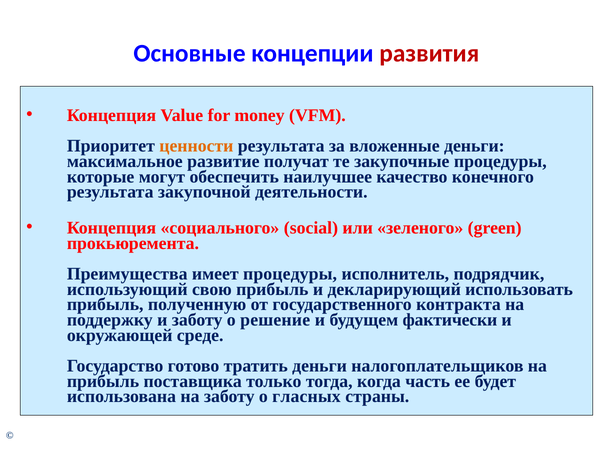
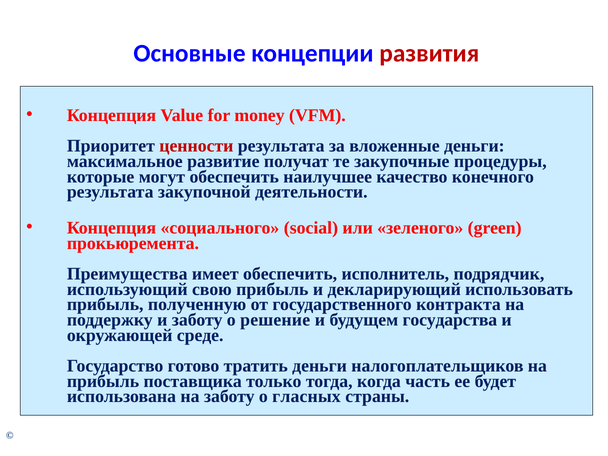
ценности colour: orange -> red
имеет процедуры: процедуры -> обеспечить
фактически: фактически -> государства
